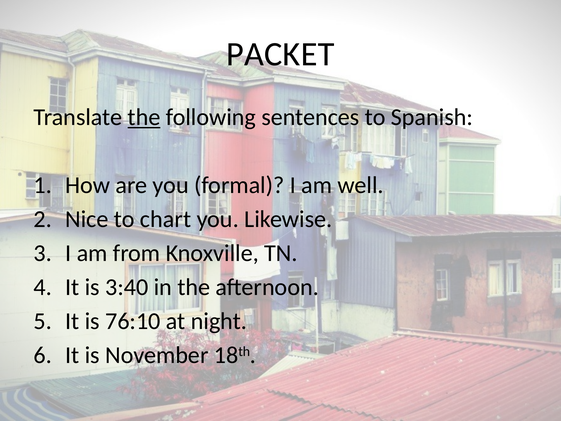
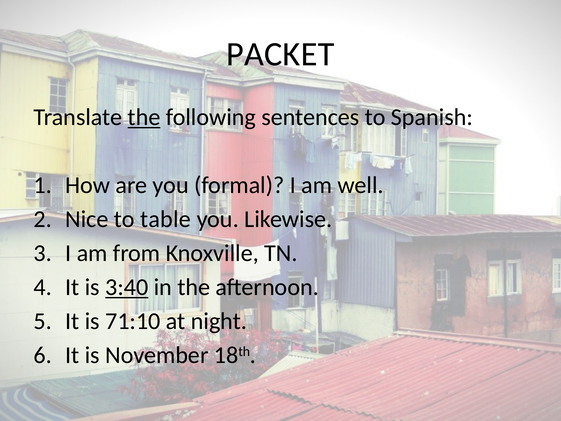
chart: chart -> table
3:40 underline: none -> present
76:10: 76:10 -> 71:10
